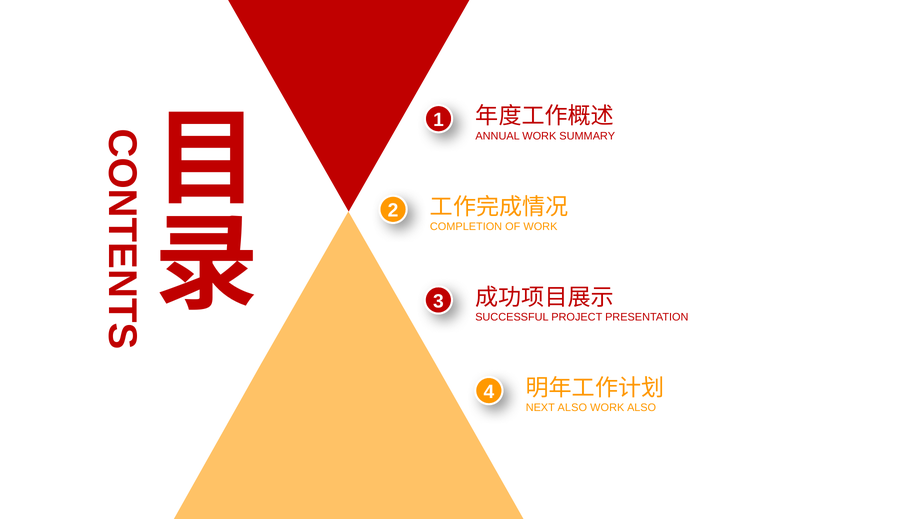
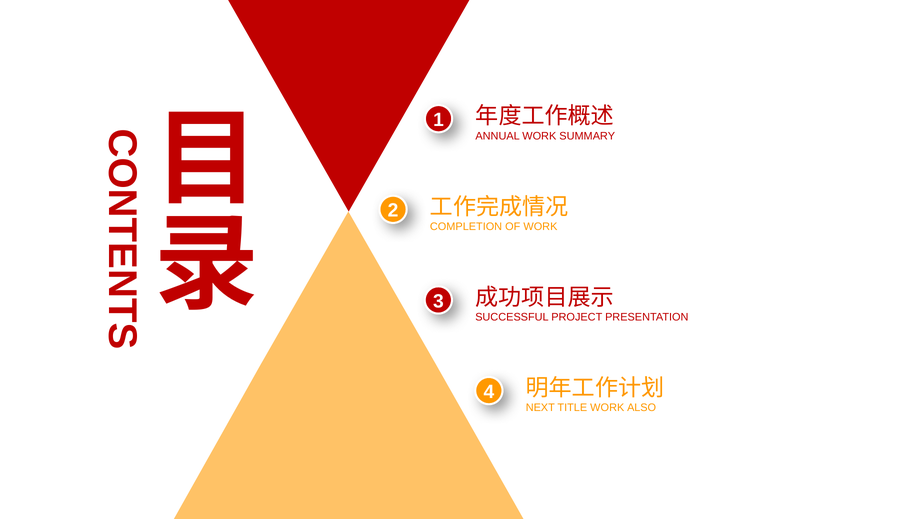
NEXT ALSO: ALSO -> TITLE
